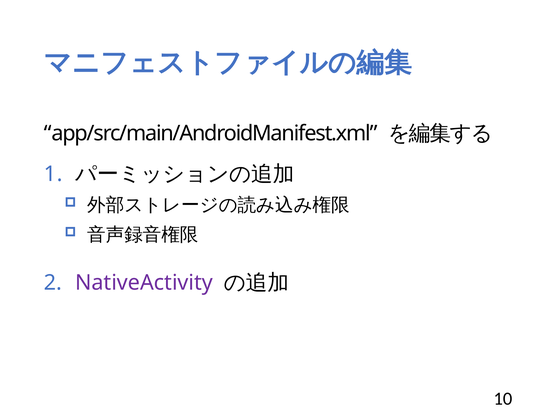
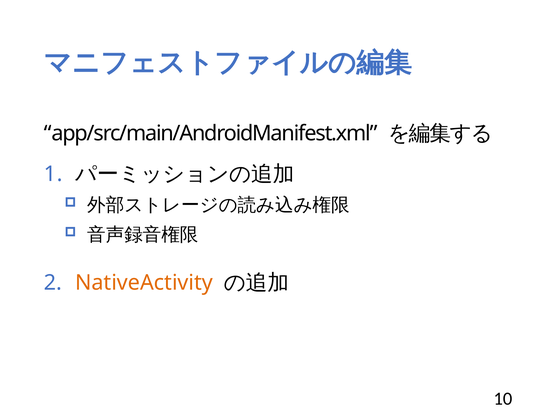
NativeActivity colour: purple -> orange
